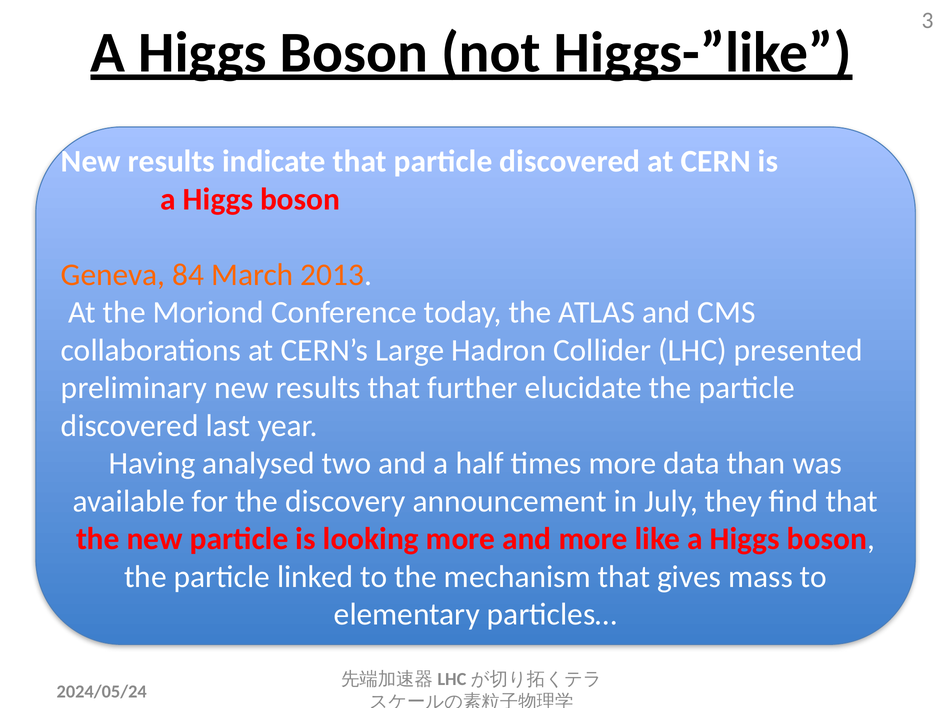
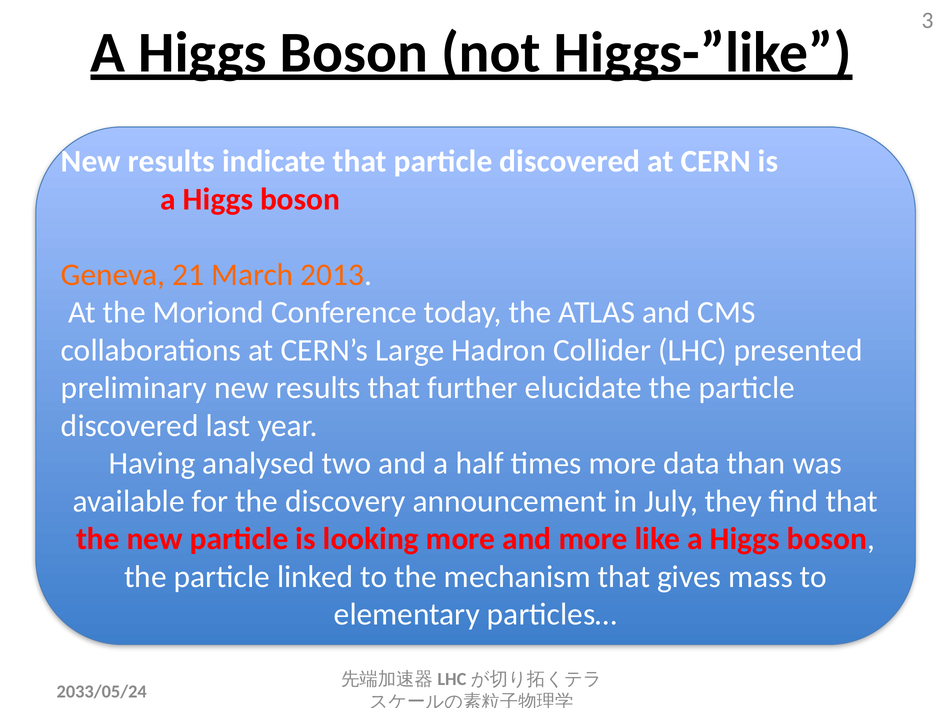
84: 84 -> 21
2024/05/24: 2024/05/24 -> 2033/05/24
